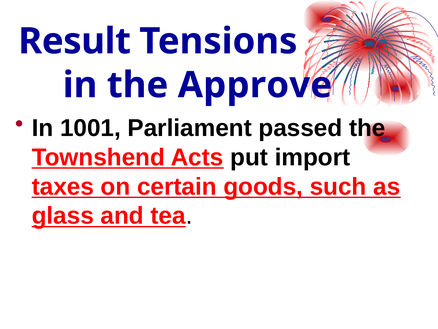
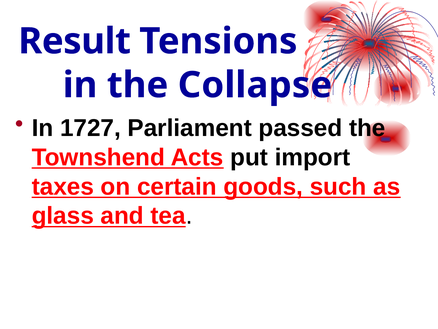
Approve: Approve -> Collapse
1001: 1001 -> 1727
